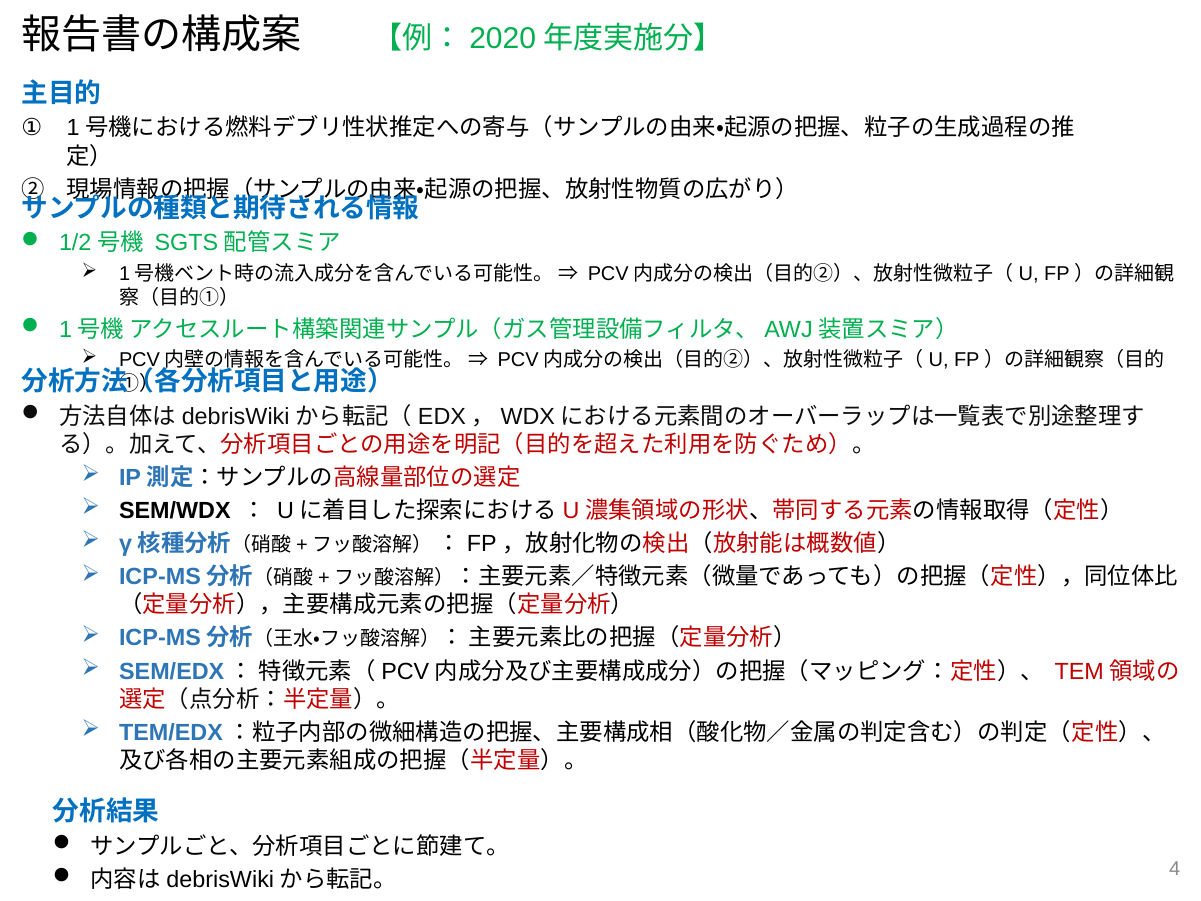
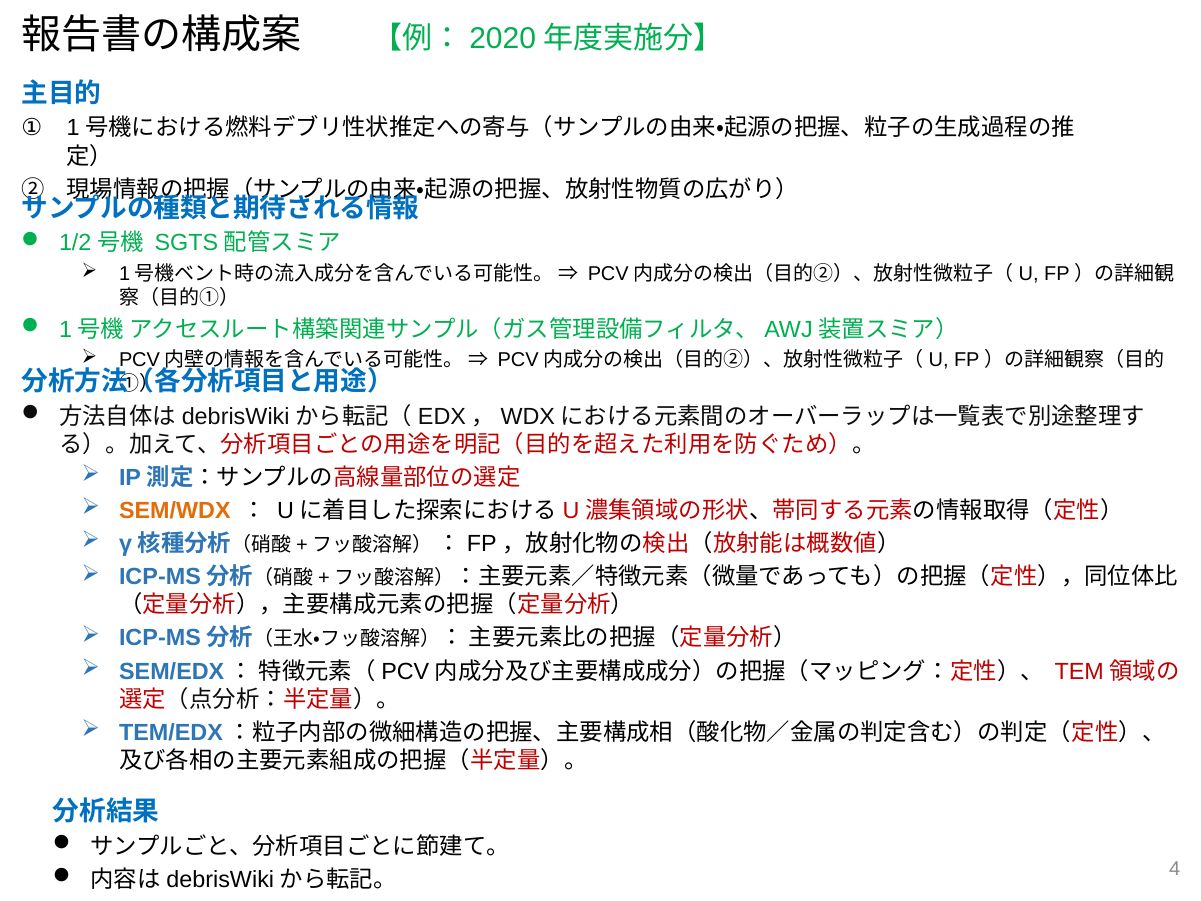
SEM/WDX colour: black -> orange
